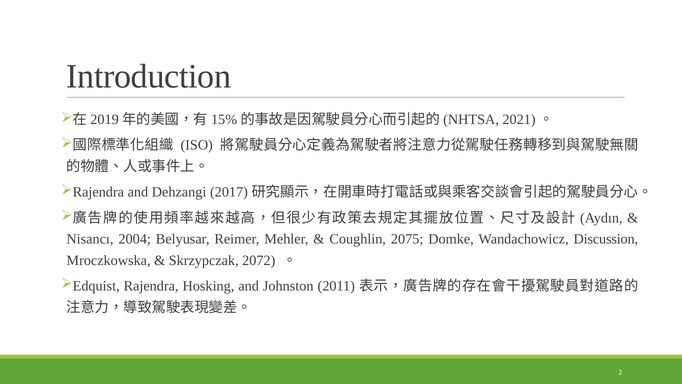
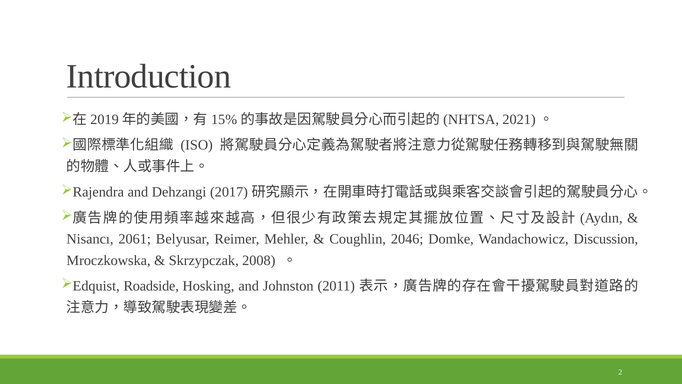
2004: 2004 -> 2061
2075: 2075 -> 2046
2072: 2072 -> 2008
Rajendra: Rajendra -> Roadside
